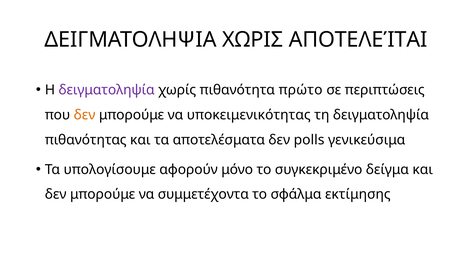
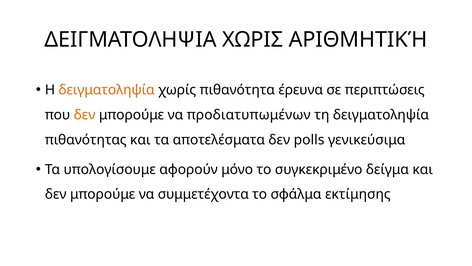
ΑΠΟΤΕΛΕΊΤΑΙ: ΑΠΟΤΕΛΕΊΤΑΙ -> ΑΡΙΘΜΗΤΙΚΉ
δειγματοληψία at (107, 90) colour: purple -> orange
πρώτο: πρώτο -> έρευνα
υποκειμενικότητας: υποκειμενικότητας -> προδιατυπωμένων
